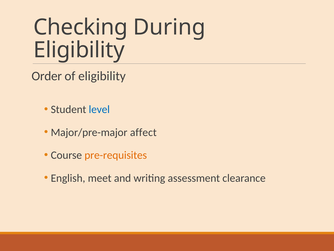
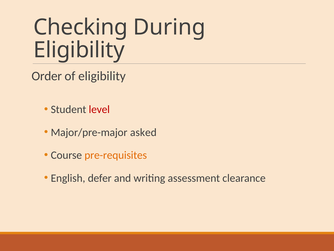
level colour: blue -> red
affect: affect -> asked
meet: meet -> defer
